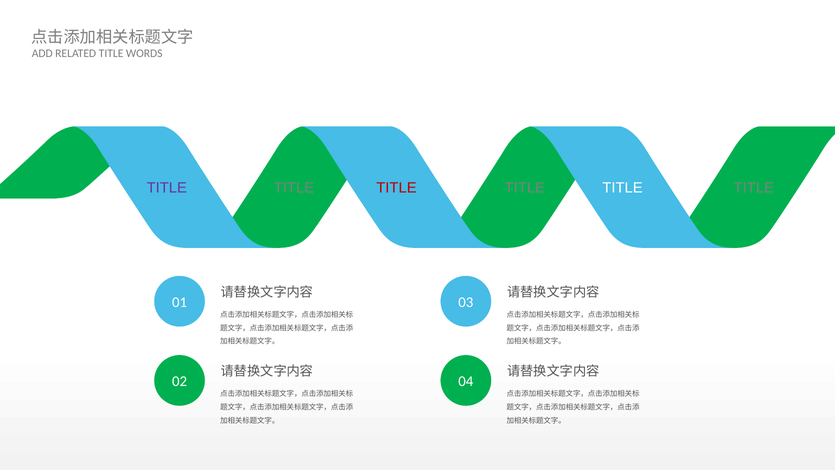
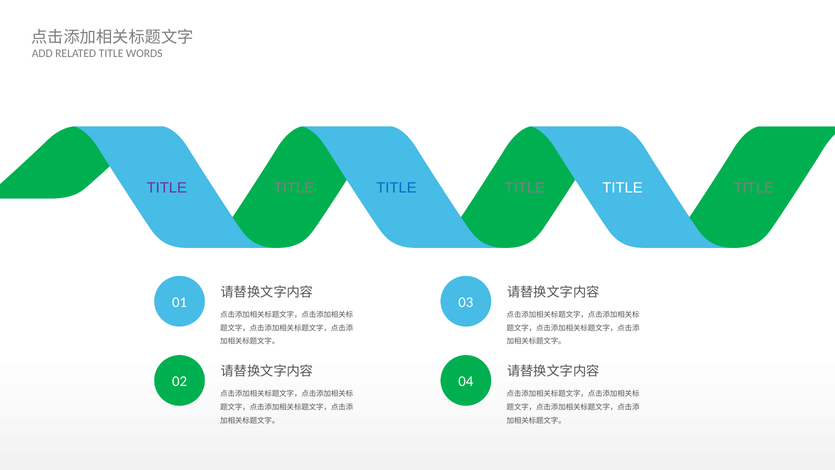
TITLE at (396, 188) colour: red -> blue
